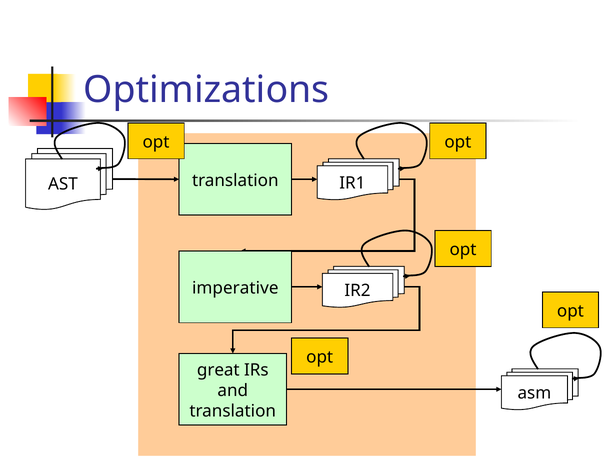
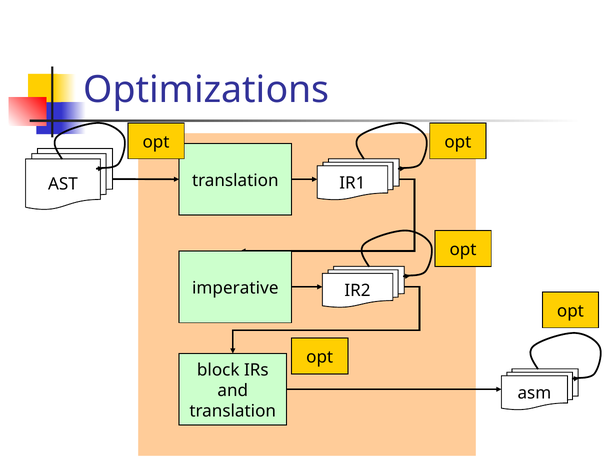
great: great -> block
